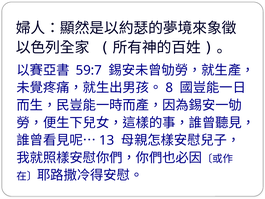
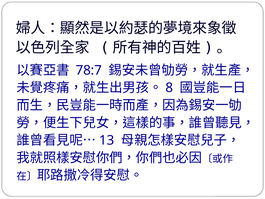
59:7: 59:7 -> 78:7
